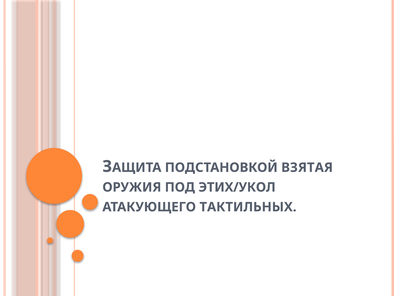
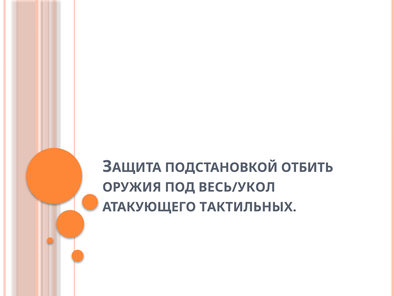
ВЗЯТАЯ: ВЗЯТАЯ -> ОТБИТЬ
ЭТИХ/УКОЛ: ЭТИХ/УКОЛ -> ВЕСЬ/УКОЛ
